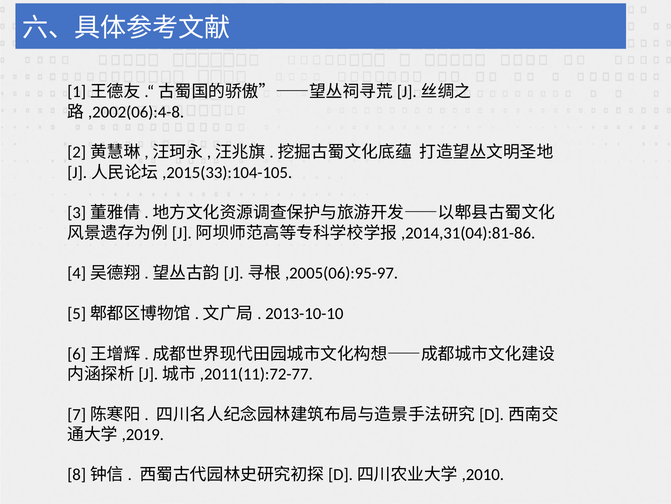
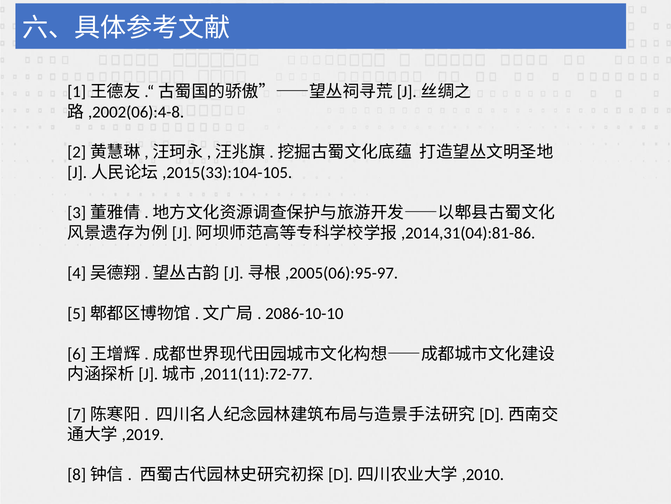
2013-10-10: 2013-10-10 -> 2086-10-10
